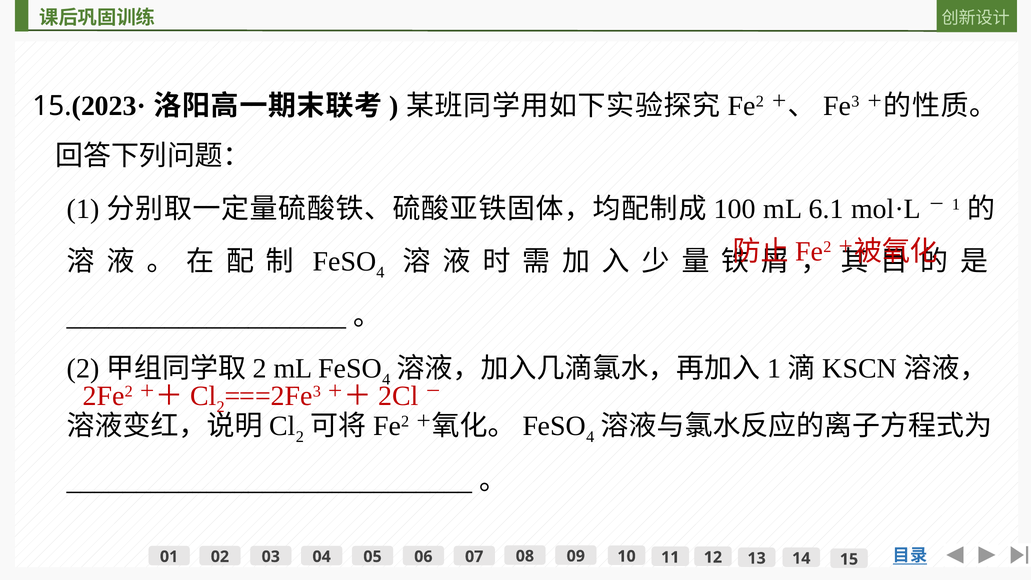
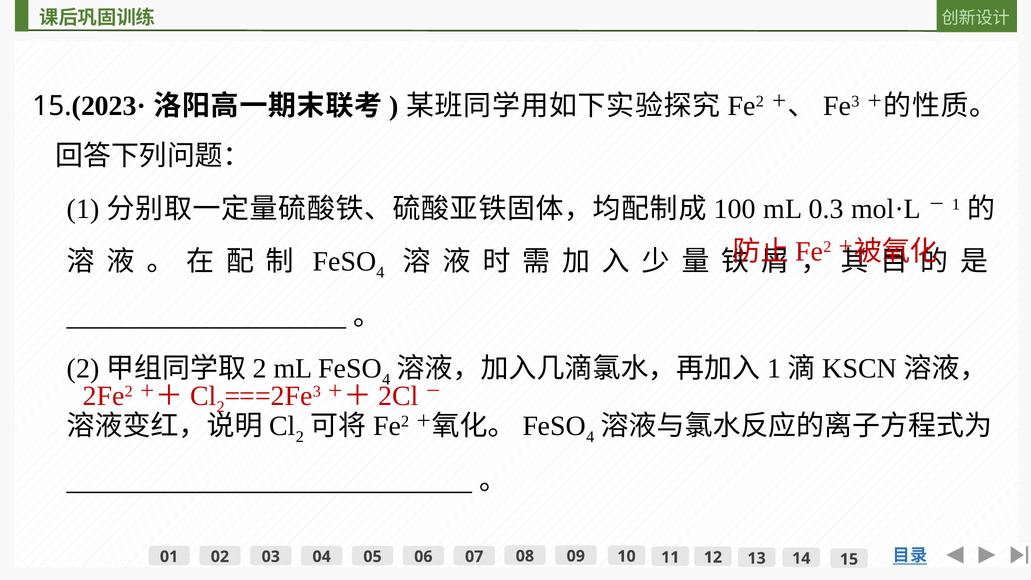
6.1: 6.1 -> 0.3
